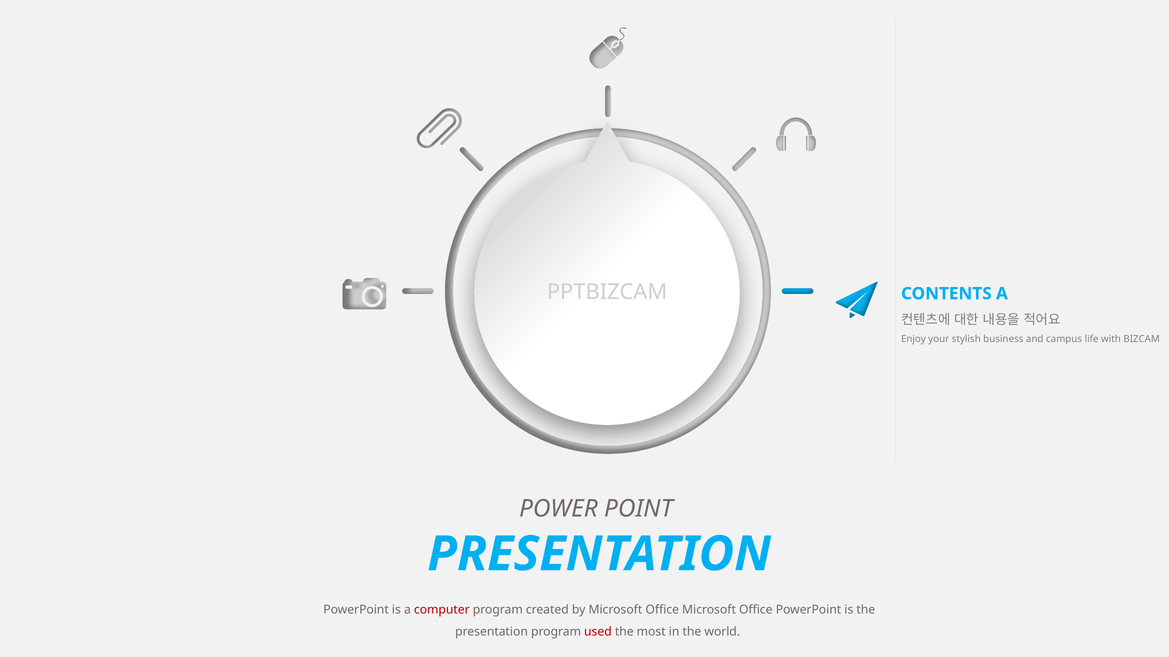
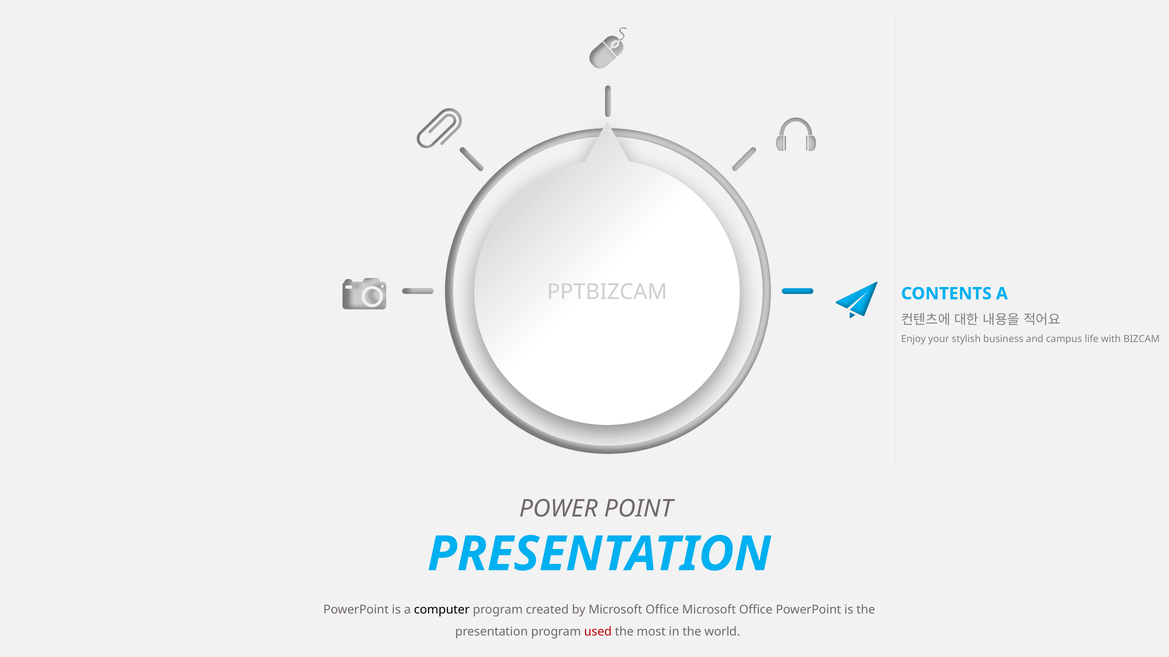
computer colour: red -> black
